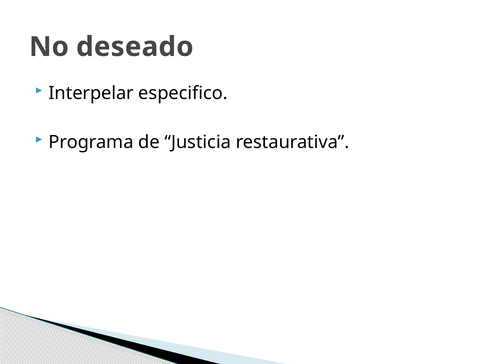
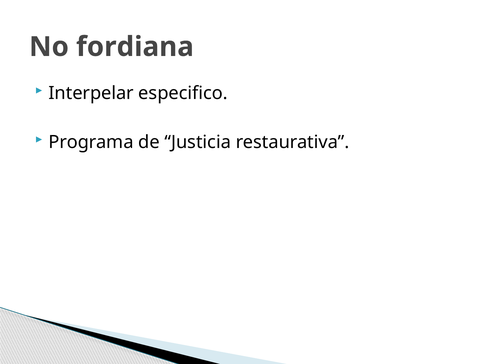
deseado: deseado -> fordiana
